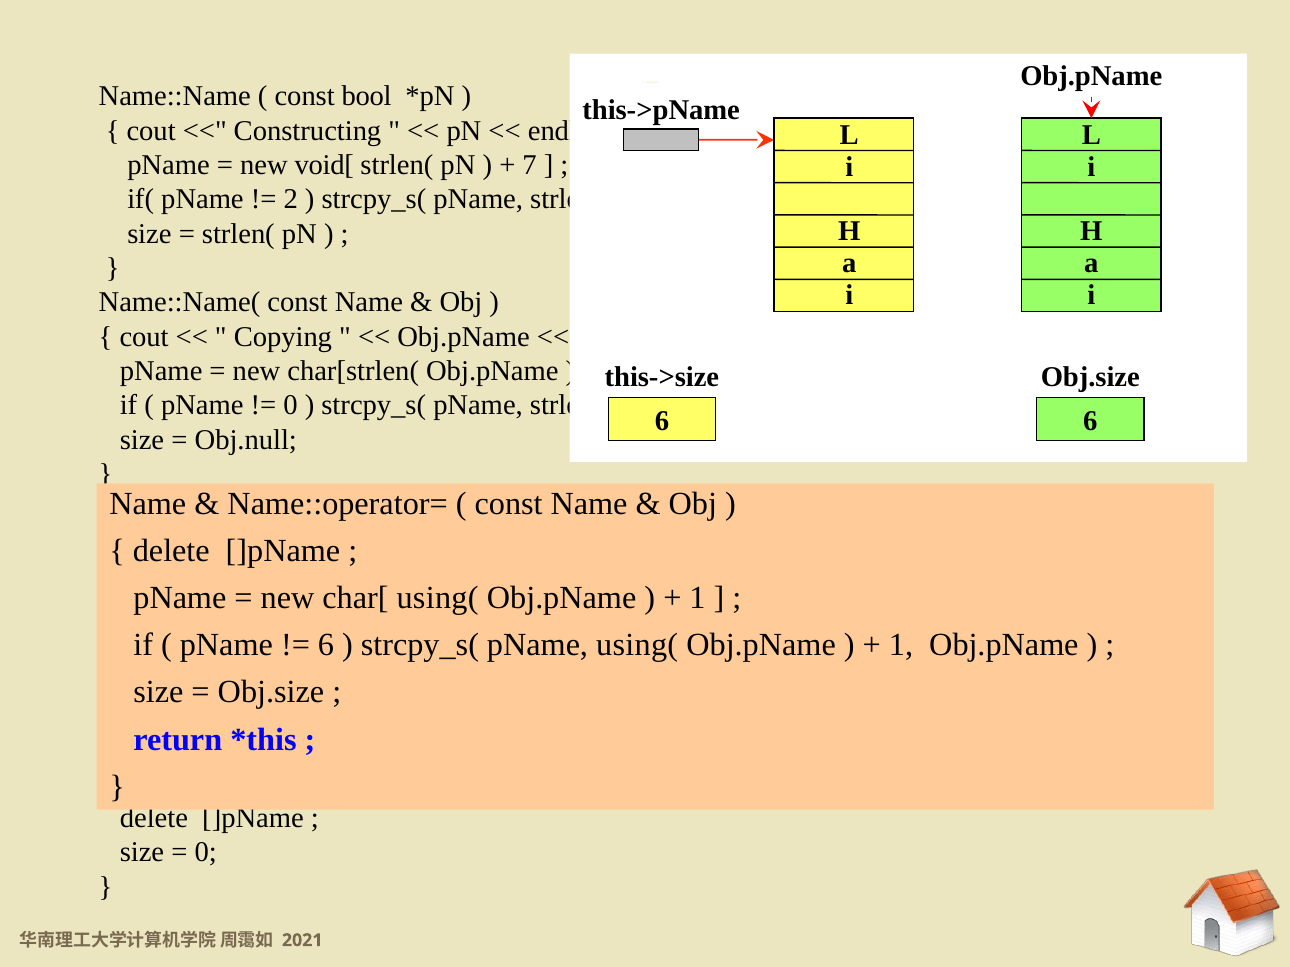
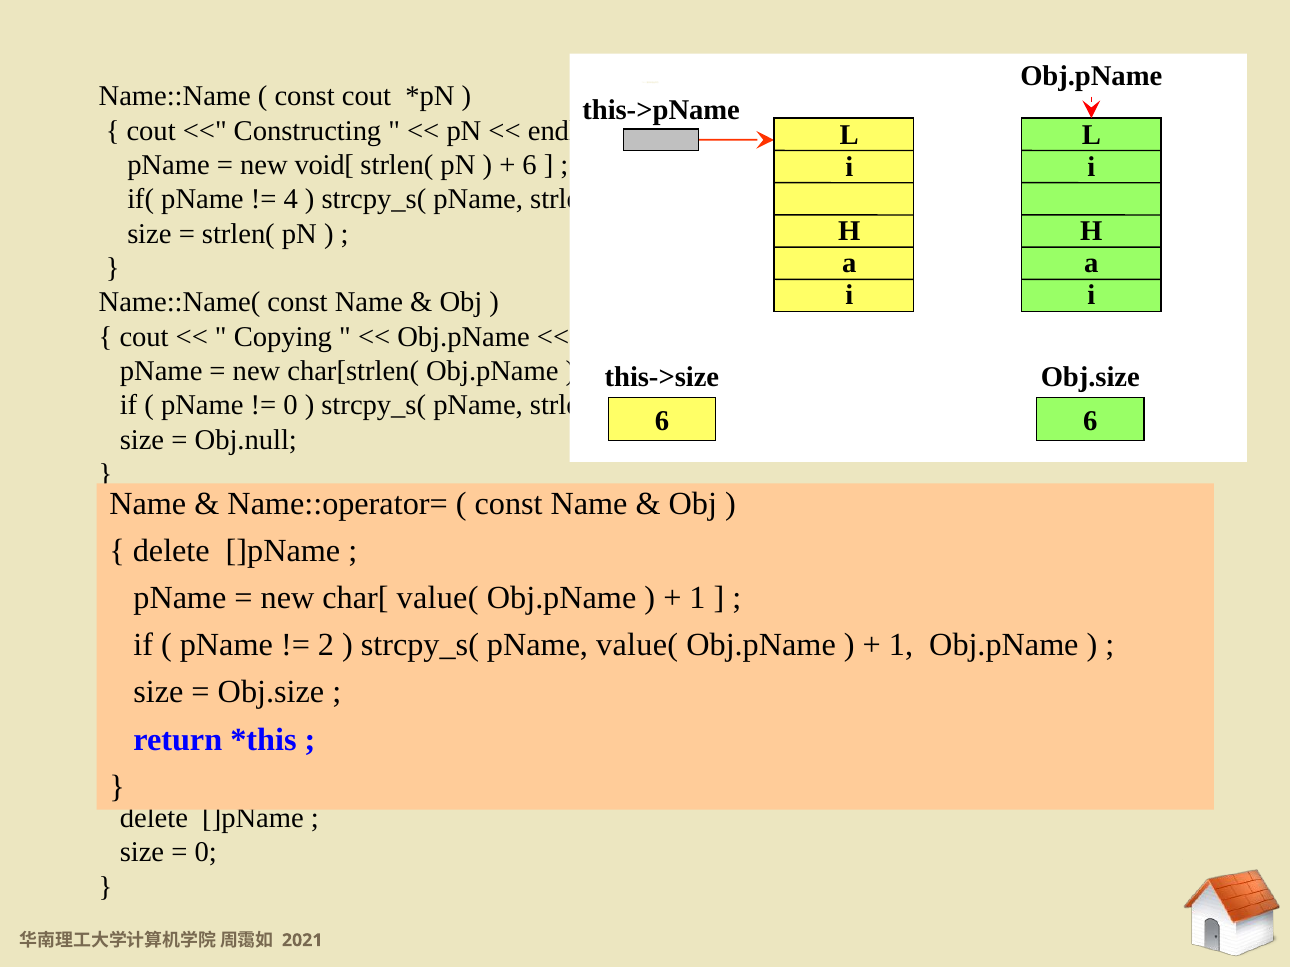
const bool: bool -> cout
7 at (530, 165): 7 -> 6
2: 2 -> 4
using( at (438, 598): using( -> value(
6 at (326, 646): 6 -> 2
pName using(: using( -> value(
